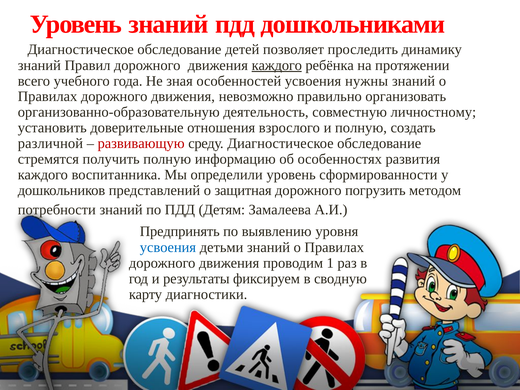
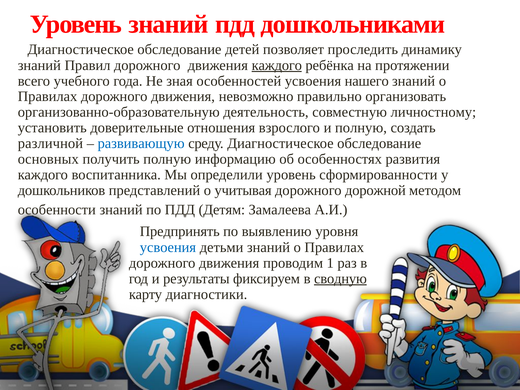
нужны: нужны -> нашего
развивающую colour: red -> blue
стремятся: стремятся -> основных
защитная: защитная -> учитывая
погрузить: погрузить -> дорожной
потребности: потребности -> особенности
сводную underline: none -> present
